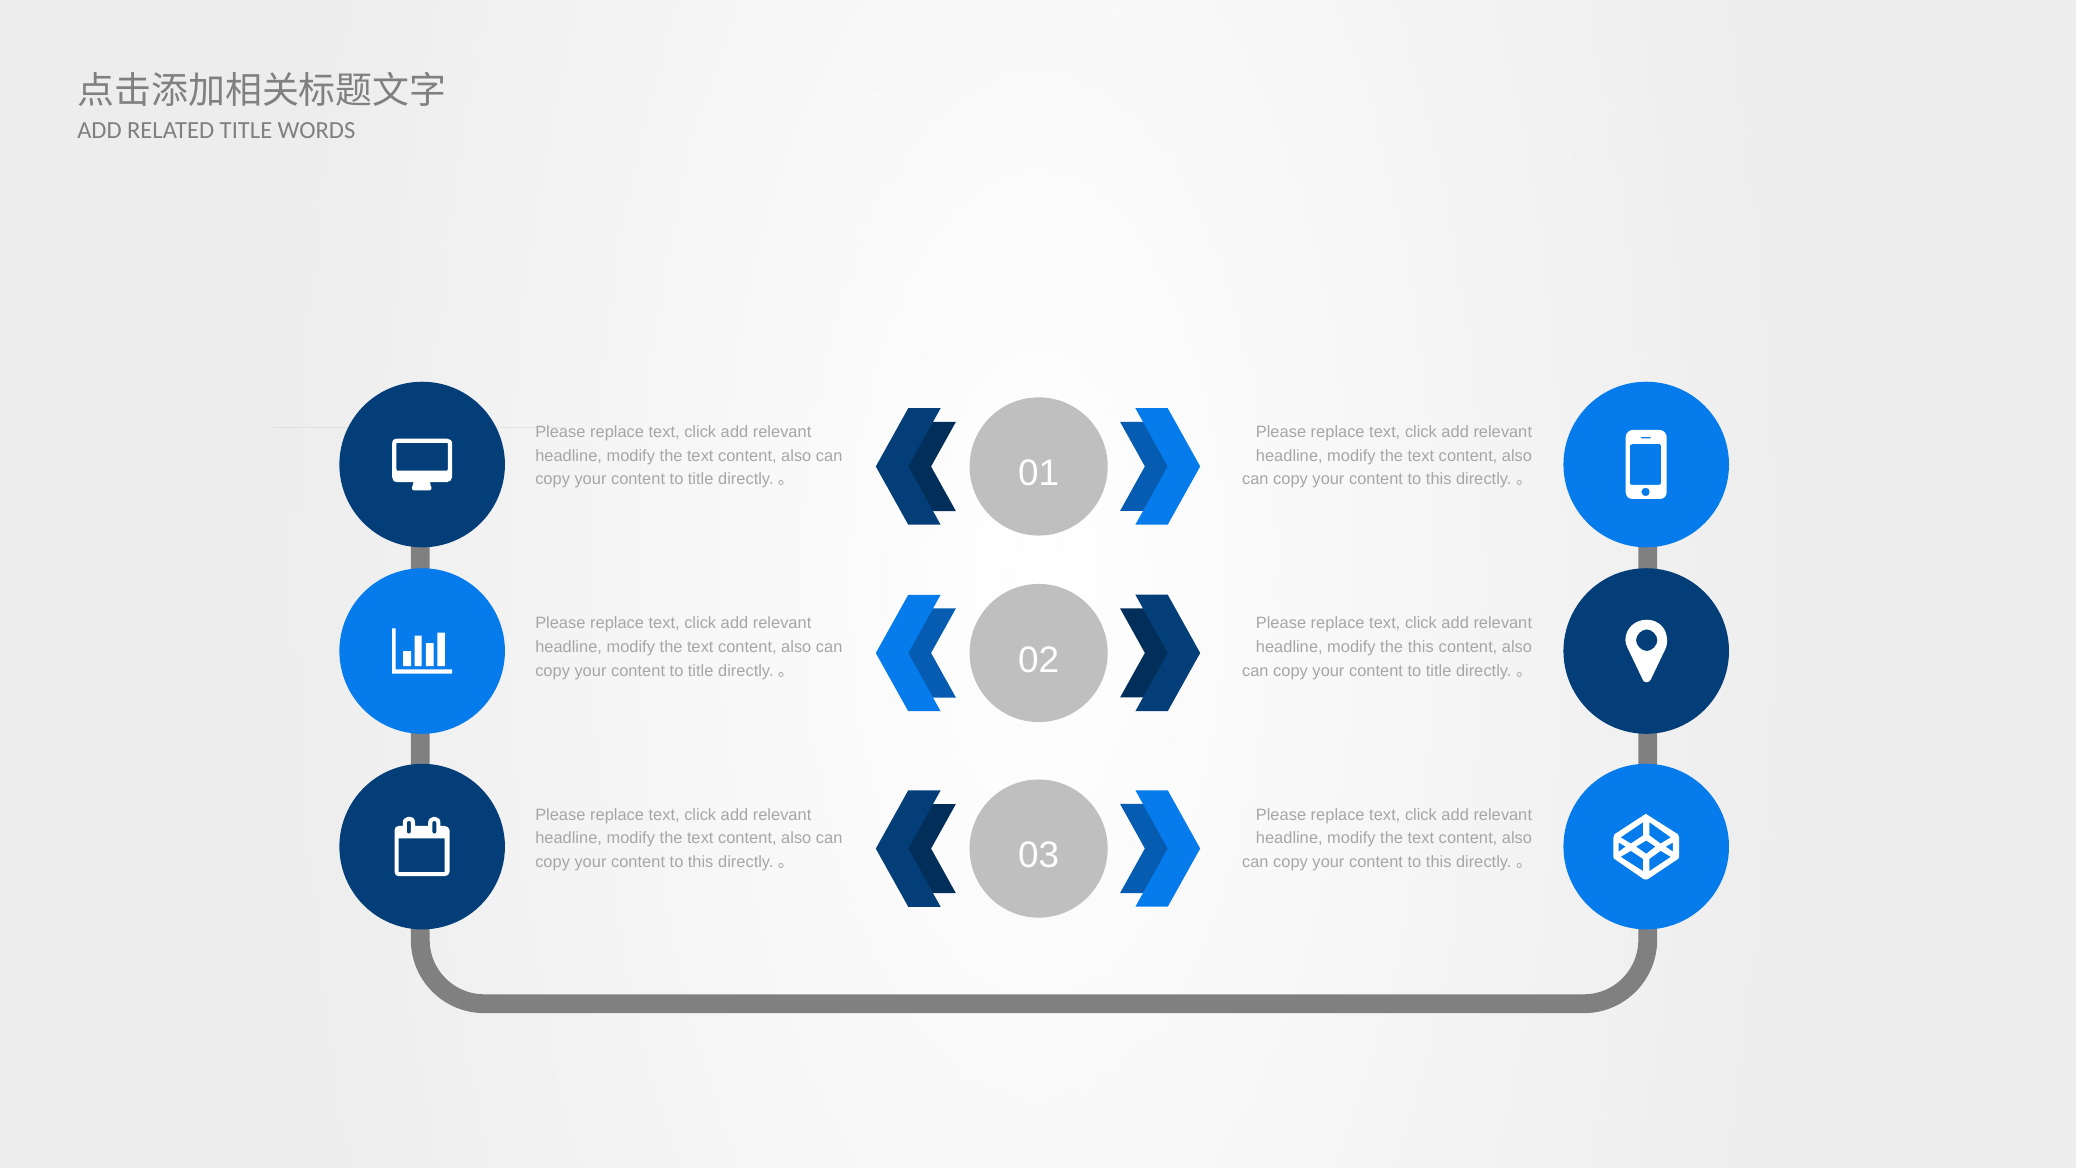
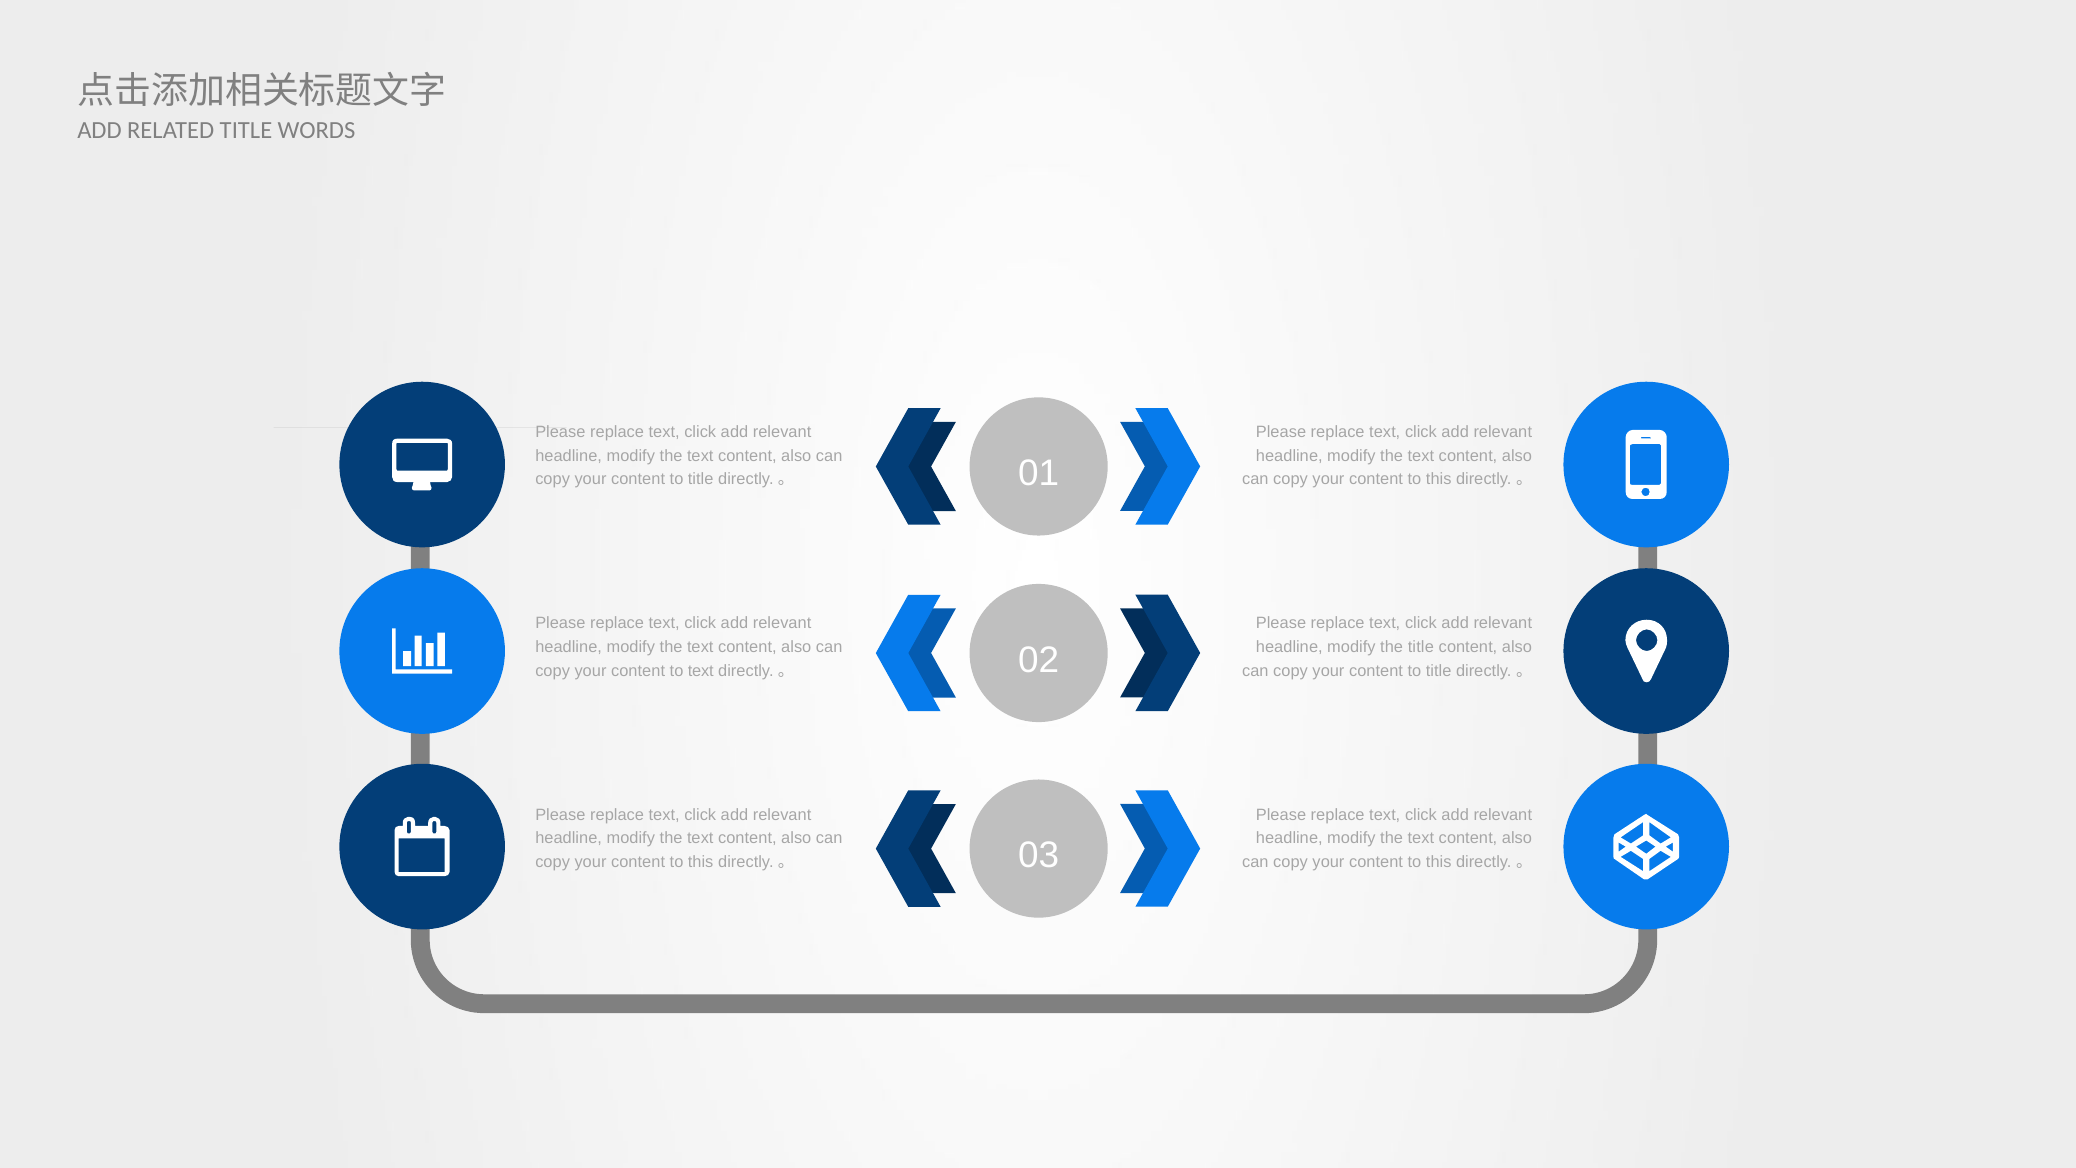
the this: this -> title
title at (701, 670): title -> text
